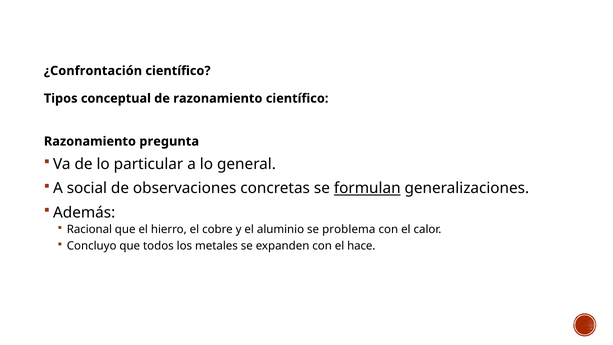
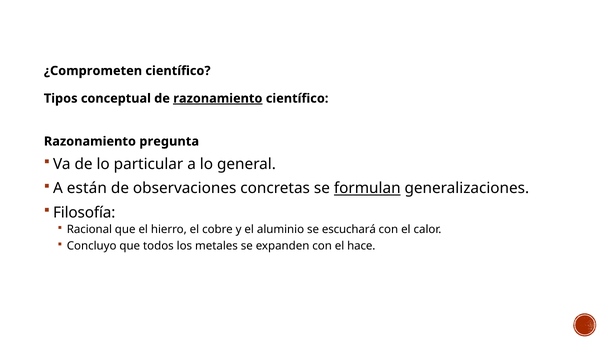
¿Confrontación: ¿Confrontación -> ¿Comprometen
razonamiento at (218, 98) underline: none -> present
social: social -> están
Además: Además -> Filosofía
problema: problema -> escuchará
